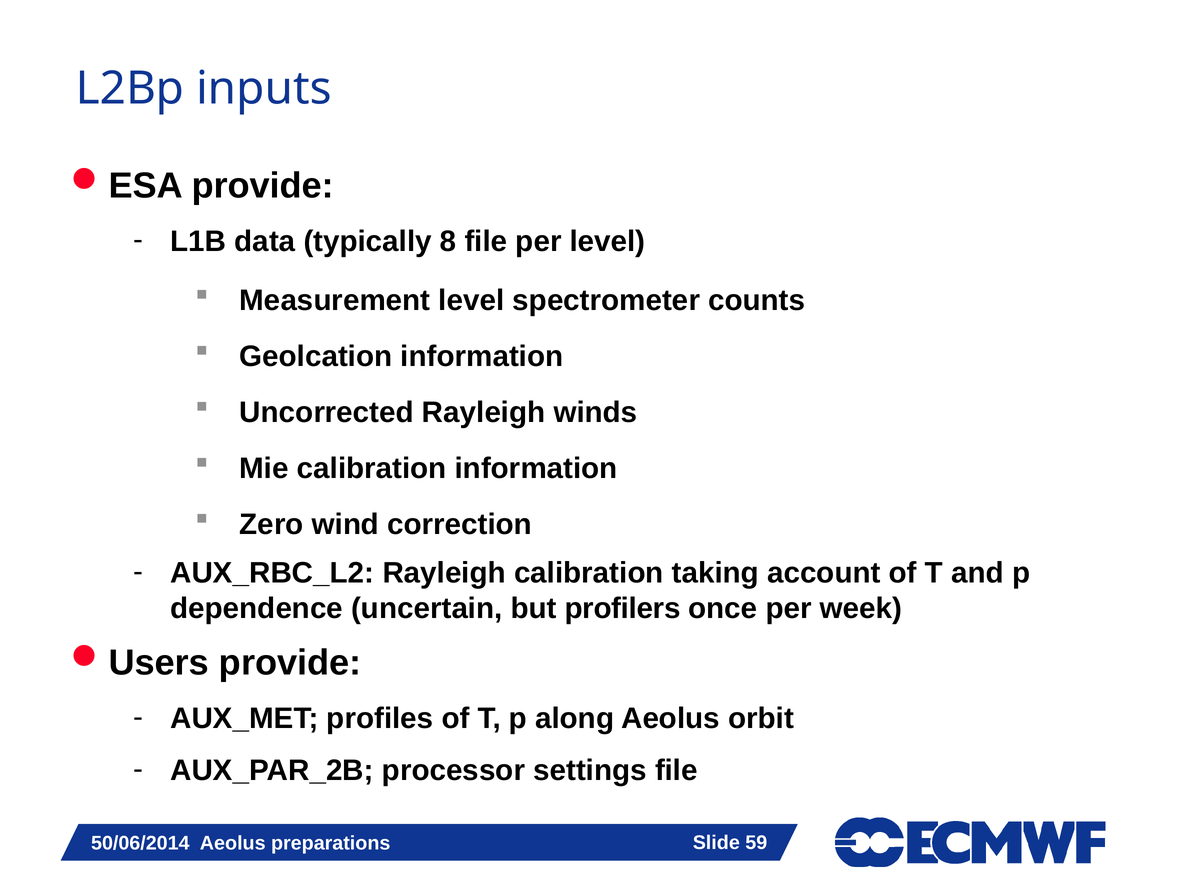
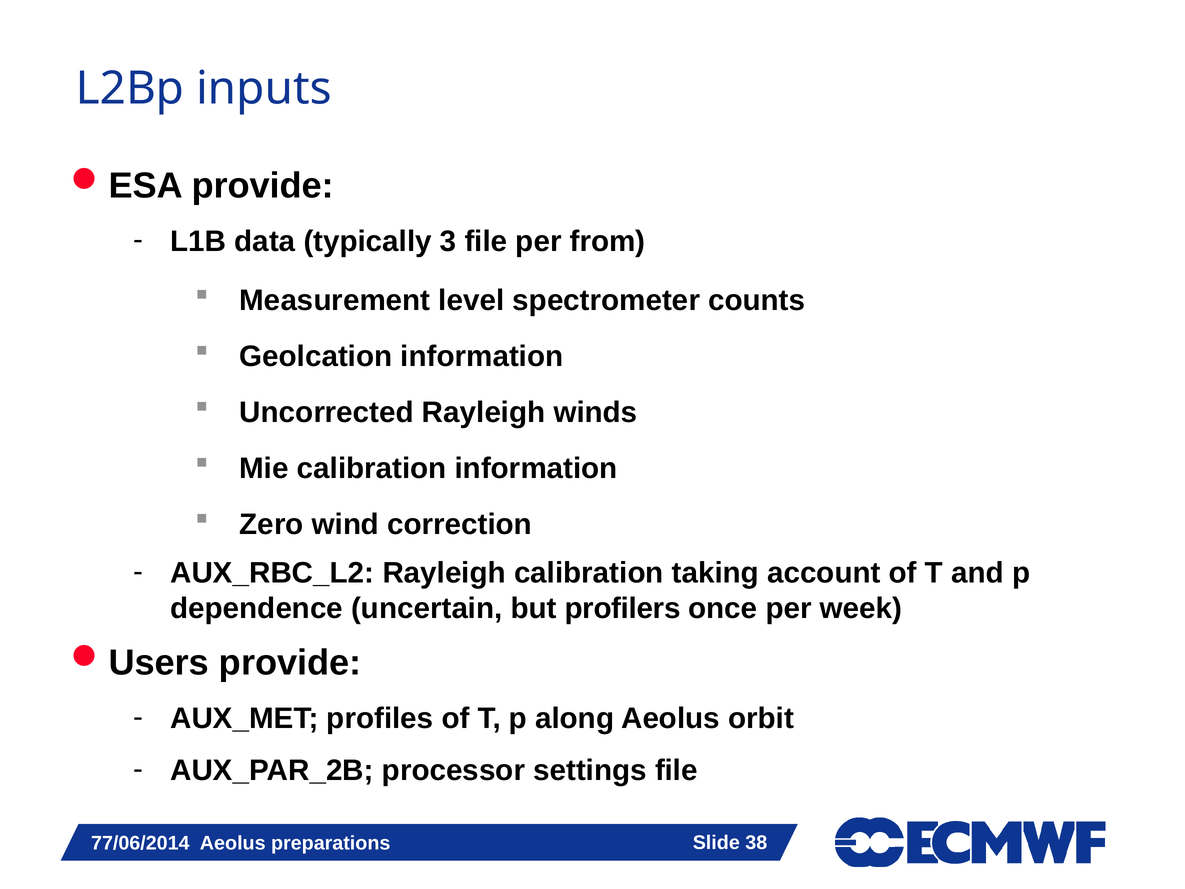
8: 8 -> 3
per level: level -> from
50/06/2014: 50/06/2014 -> 77/06/2014
59: 59 -> 38
